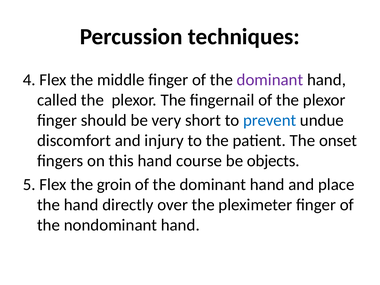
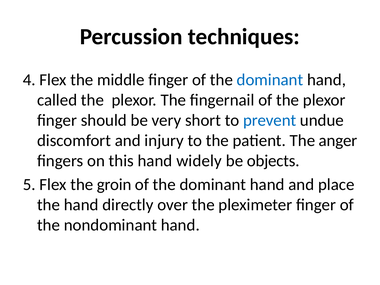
dominant at (270, 80) colour: purple -> blue
onset: onset -> anger
course: course -> widely
